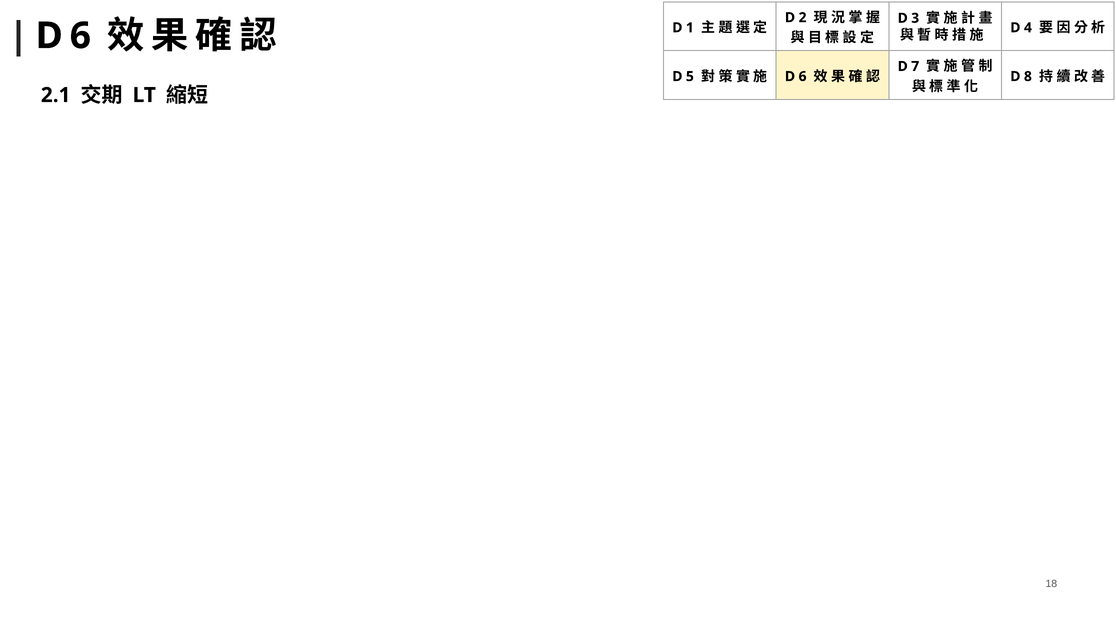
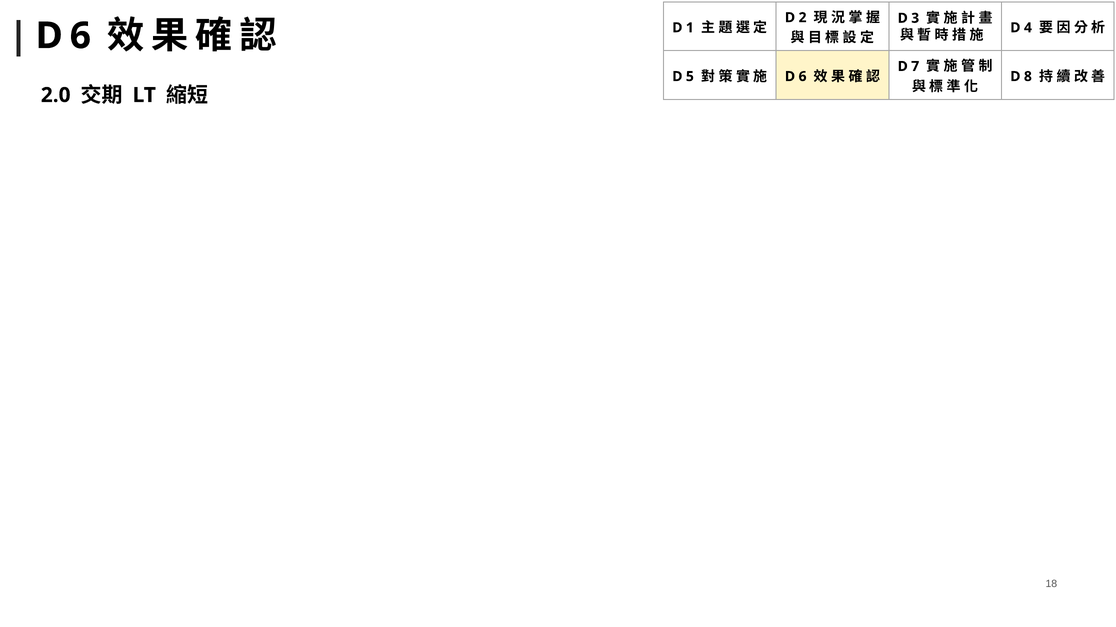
2.1: 2.1 -> 2.0
